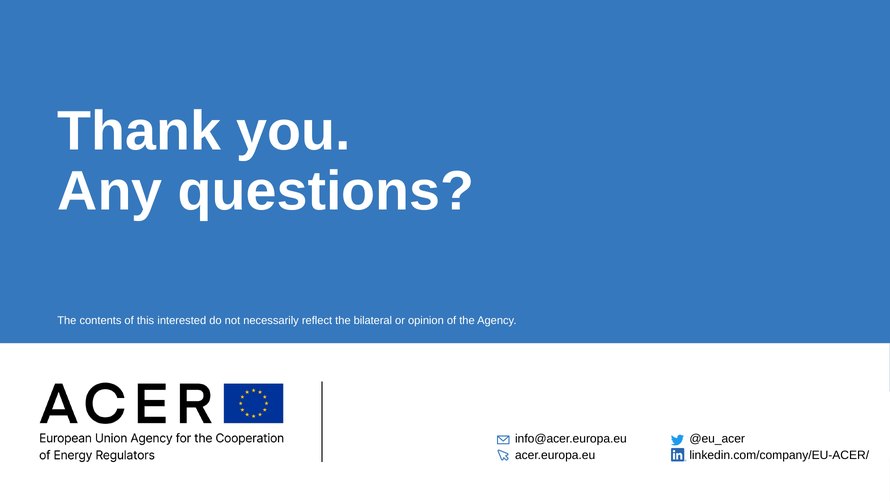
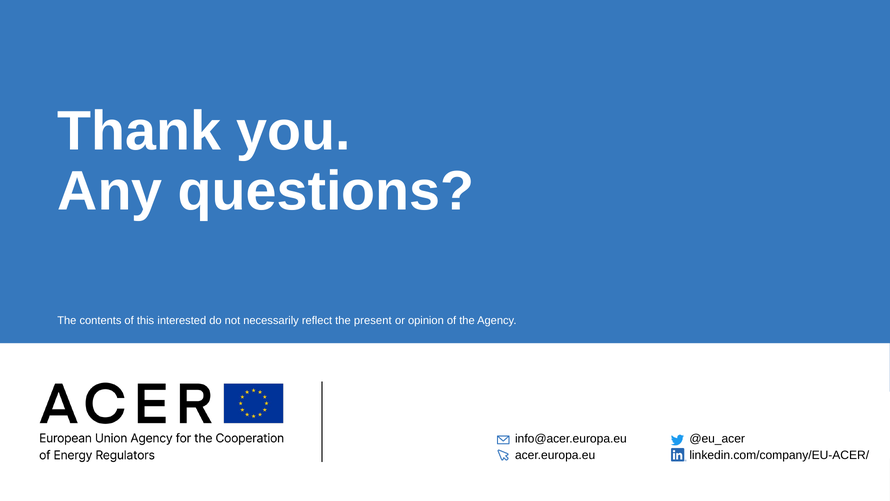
bilateral: bilateral -> present
